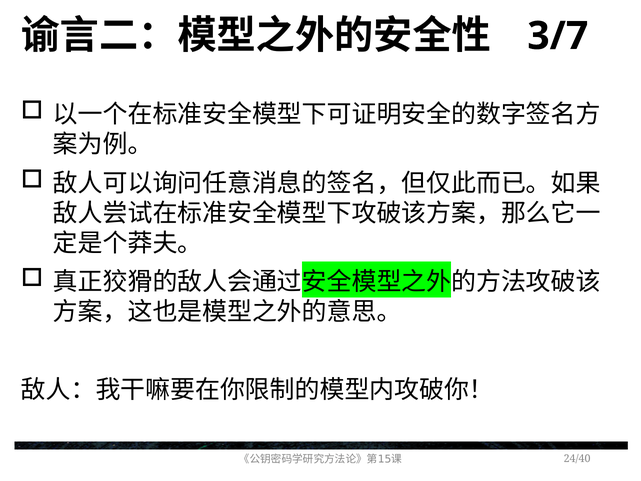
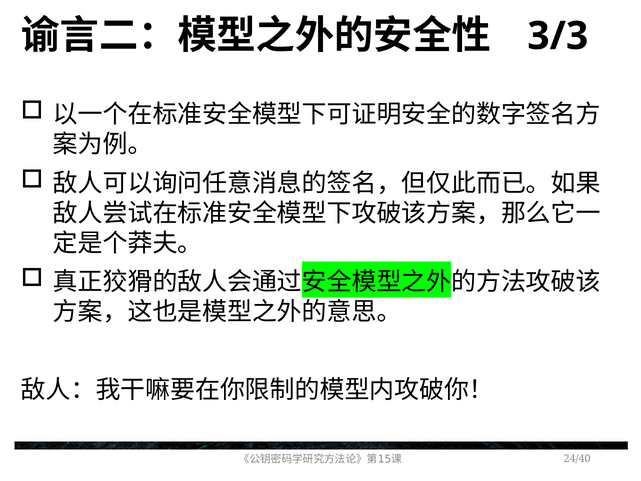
3/7: 3/7 -> 3/3
